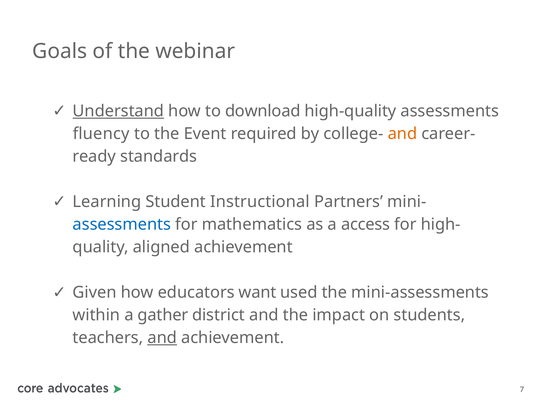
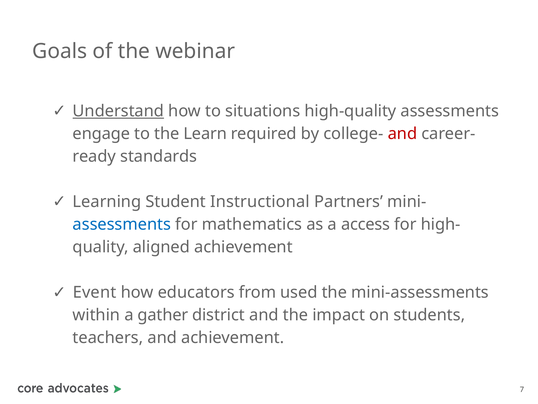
download: download -> situations
fluency: fluency -> engage
Event: Event -> Learn
and at (402, 133) colour: orange -> red
Given: Given -> Event
want: want -> from
and at (162, 337) underline: present -> none
